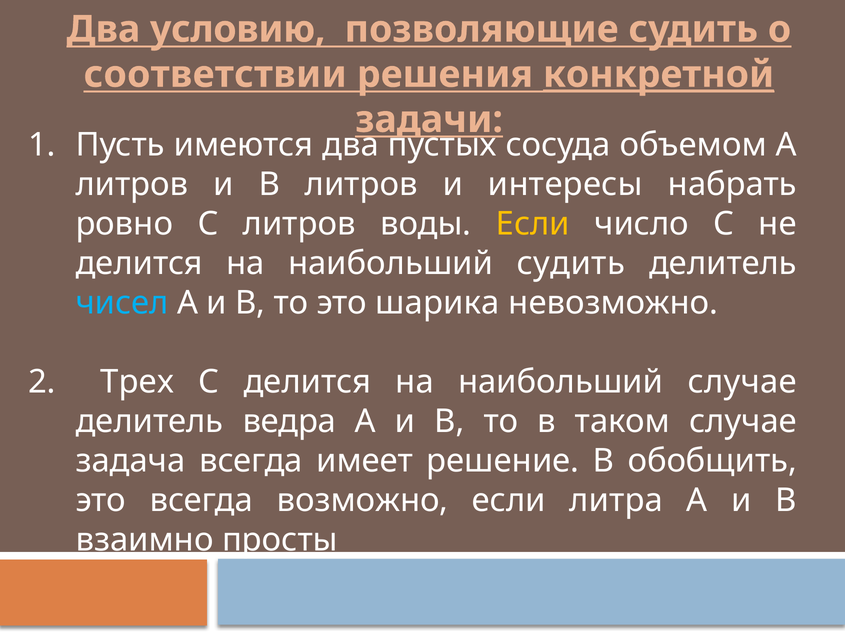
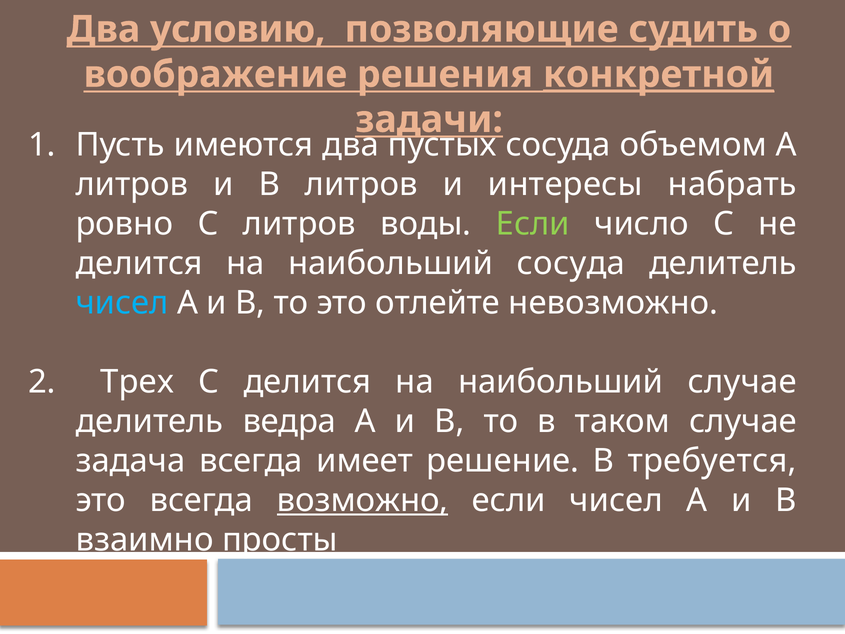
соответствии: соответствии -> воображение
Если at (533, 224) colour: yellow -> light green
наибольший судить: судить -> сосуда
шарика: шарика -> отлейте
обобщить: обобщить -> требуется
возможно underline: none -> present
если литра: литра -> чисел
